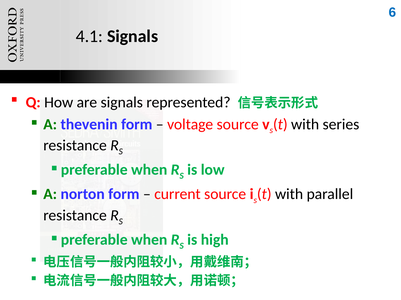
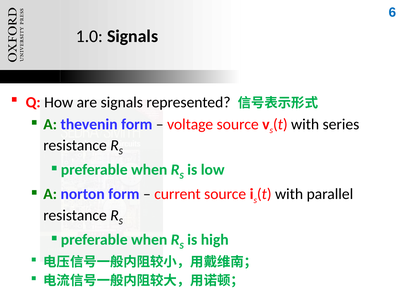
4.1: 4.1 -> 1.0
